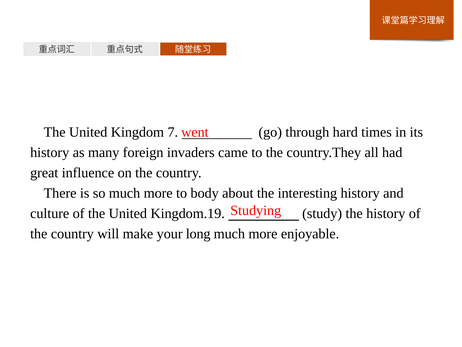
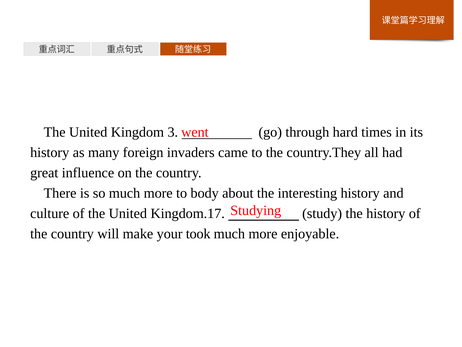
7: 7 -> 3
Kingdom.19: Kingdom.19 -> Kingdom.17
long: long -> took
